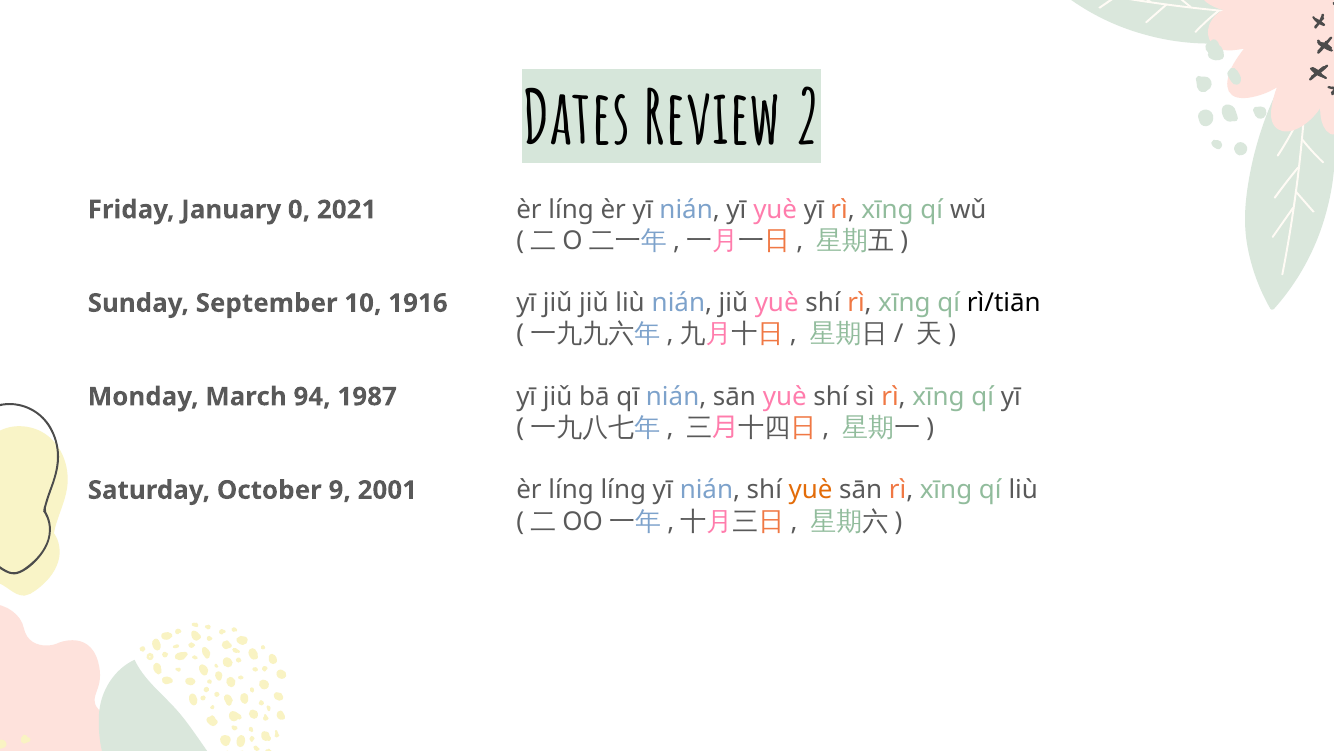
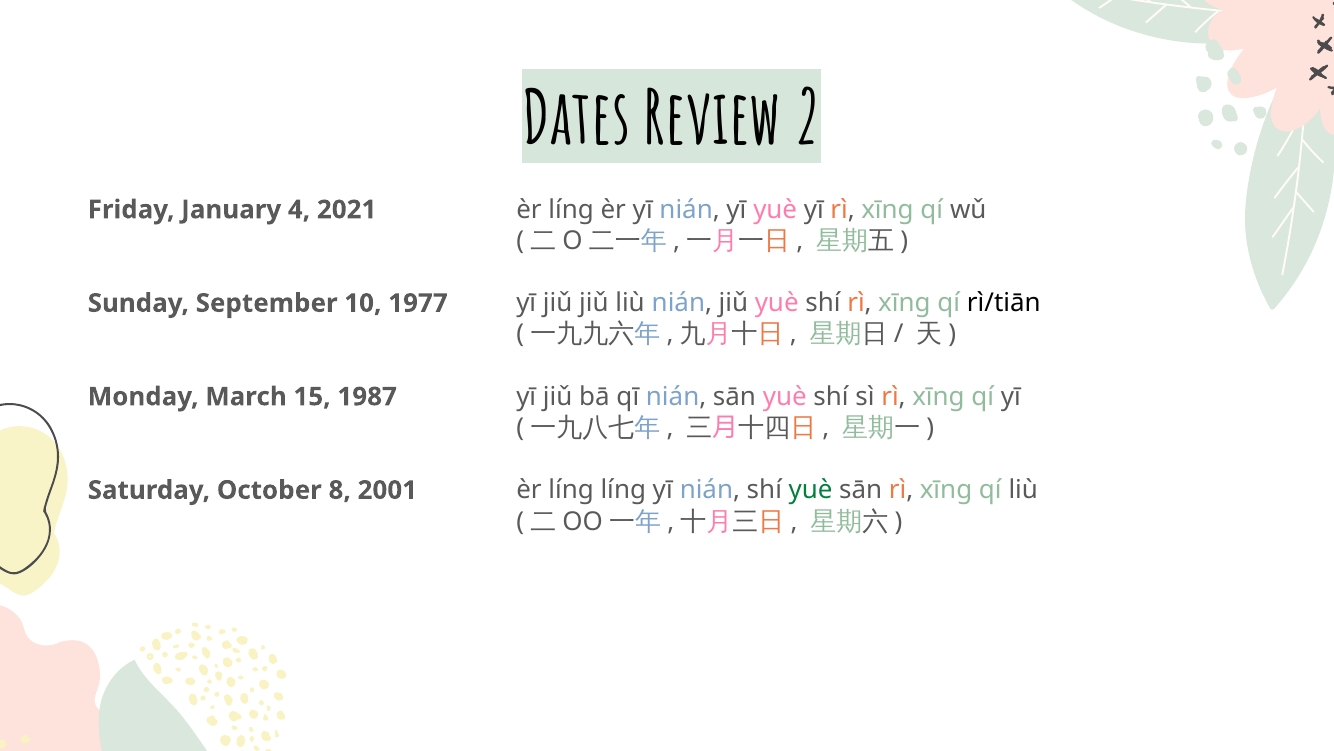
0: 0 -> 4
1916: 1916 -> 1977
94: 94 -> 15
yuè at (811, 490) colour: orange -> green
9: 9 -> 8
